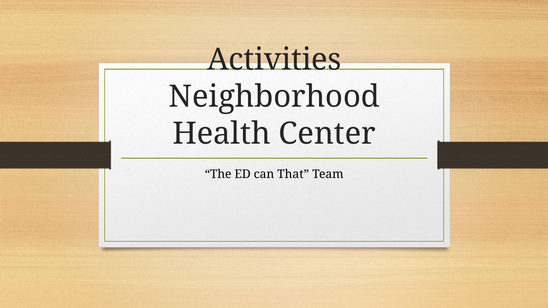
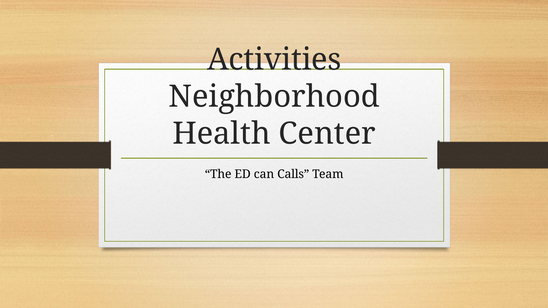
That: That -> Calls
